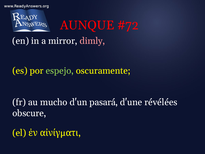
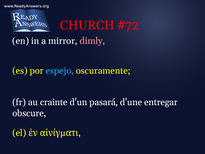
AUNQUE: AUNQUE -> CHURCH
espejo colour: light green -> light blue
mucho: mucho -> crainte
révélées: révélées -> entregar
